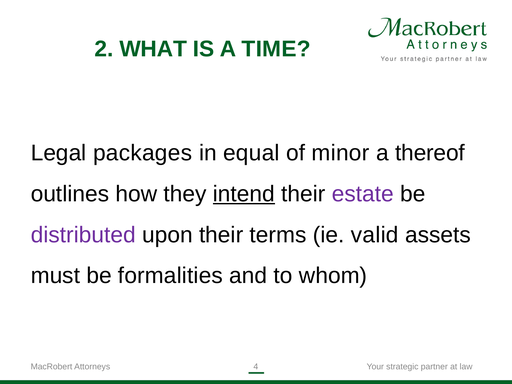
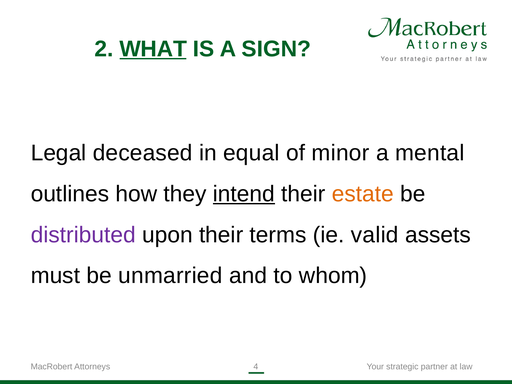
WHAT underline: none -> present
TIME: TIME -> SIGN
packages: packages -> deceased
thereof: thereof -> mental
estate colour: purple -> orange
formalities: formalities -> unmarried
